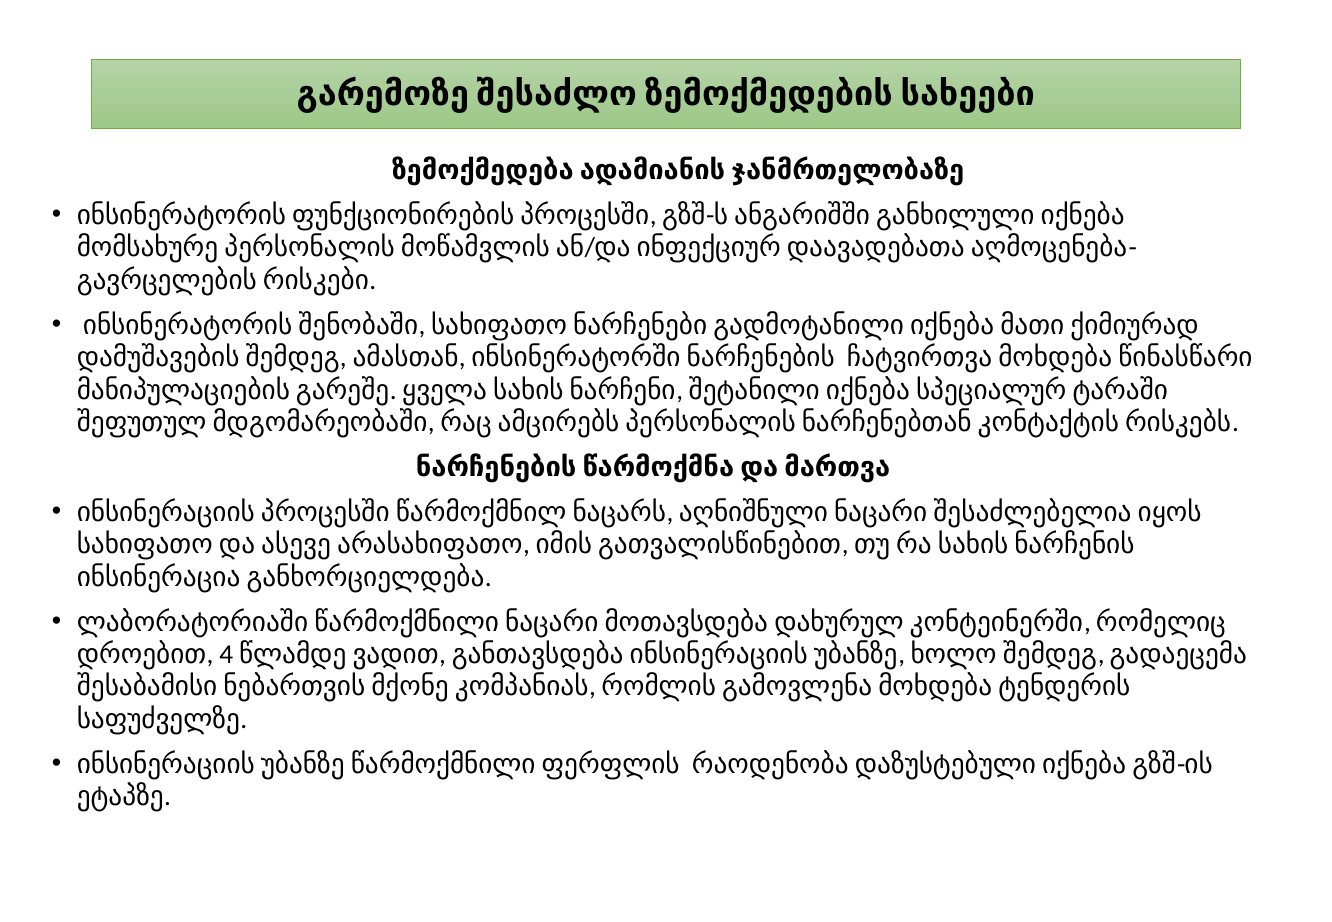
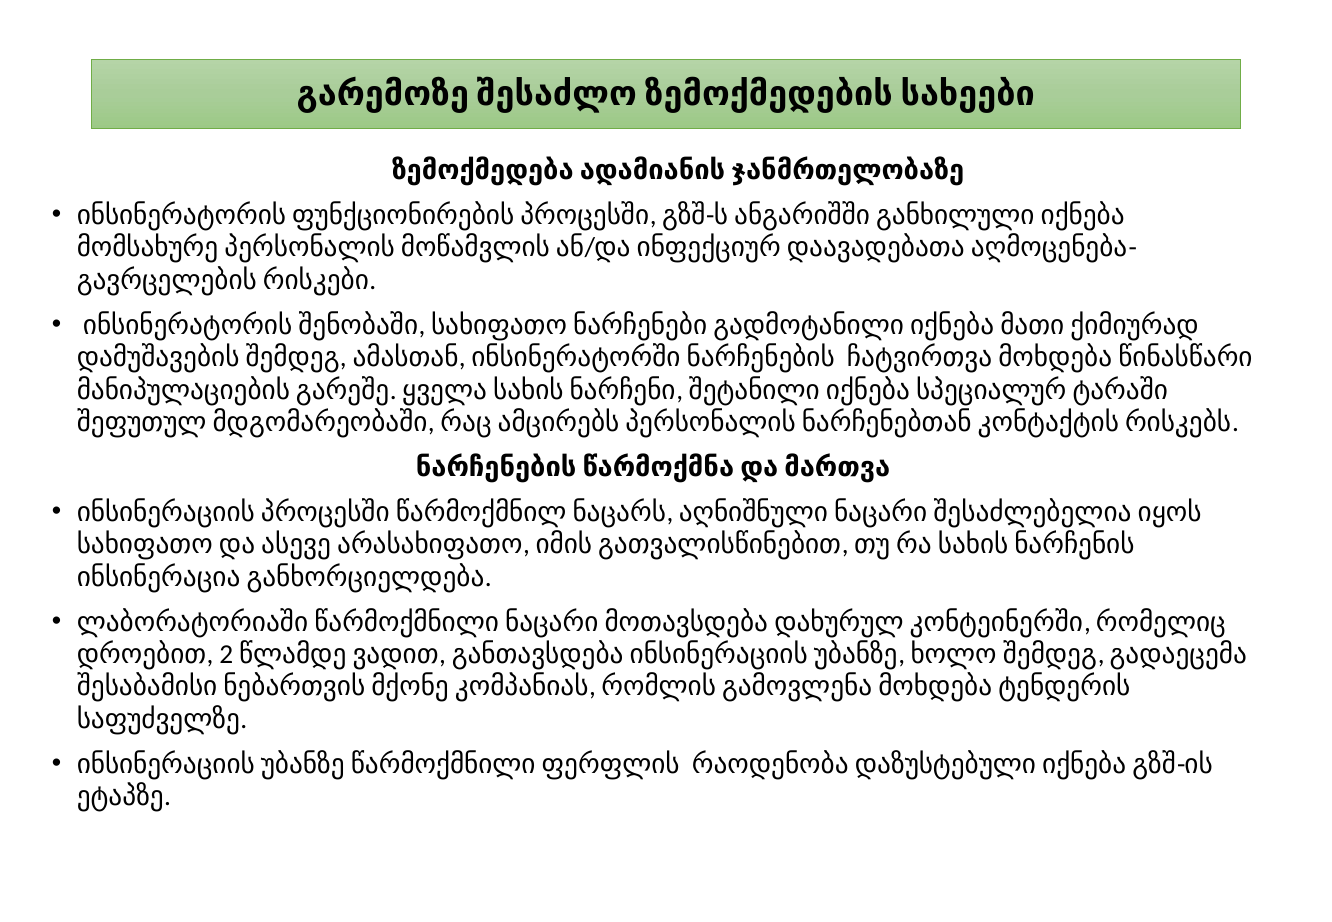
4: 4 -> 2
